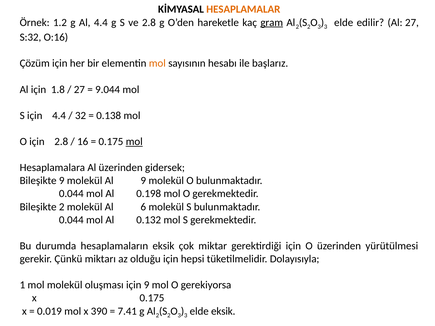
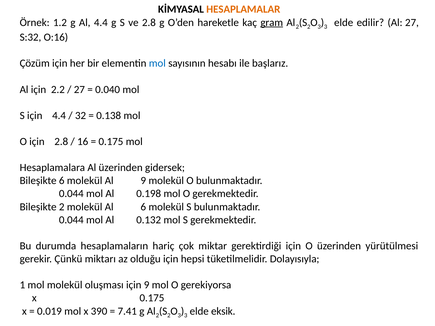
mol at (157, 63) colour: orange -> blue
1.8: 1.8 -> 2.2
9.044: 9.044 -> 0.040
mol at (134, 142) underline: present -> none
Bileşikte 9: 9 -> 6
hesaplamaların eksik: eksik -> hariç
